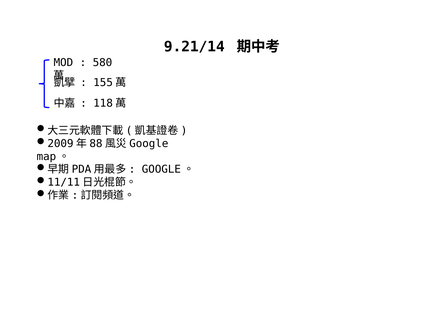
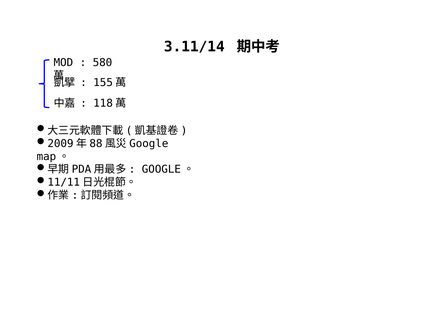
9.21/14: 9.21/14 -> 3.11/14
